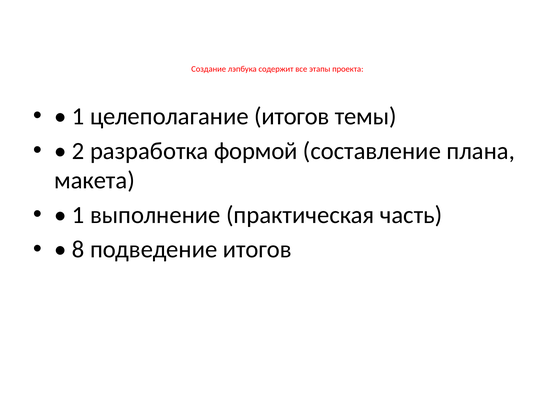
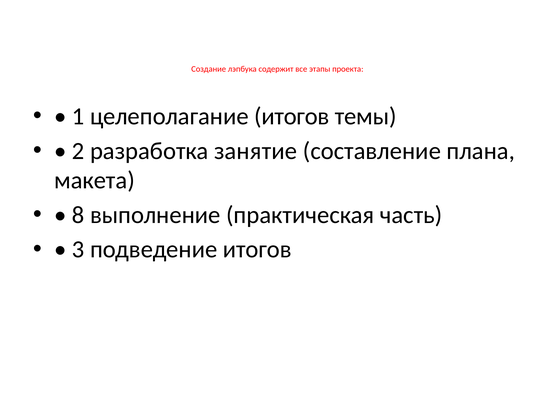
формой: формой -> занятие
1 at (78, 215): 1 -> 8
8: 8 -> 3
